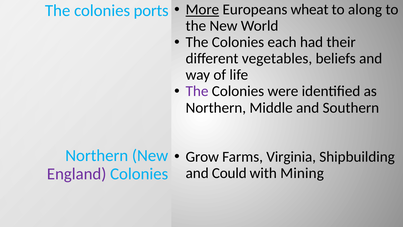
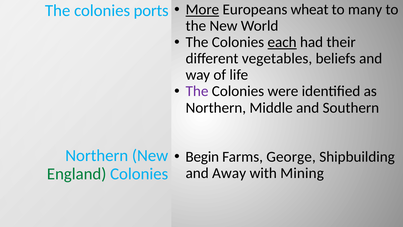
along: along -> many
each underline: none -> present
Grow: Grow -> Begin
Virginia: Virginia -> George
Could: Could -> Away
England colour: purple -> green
